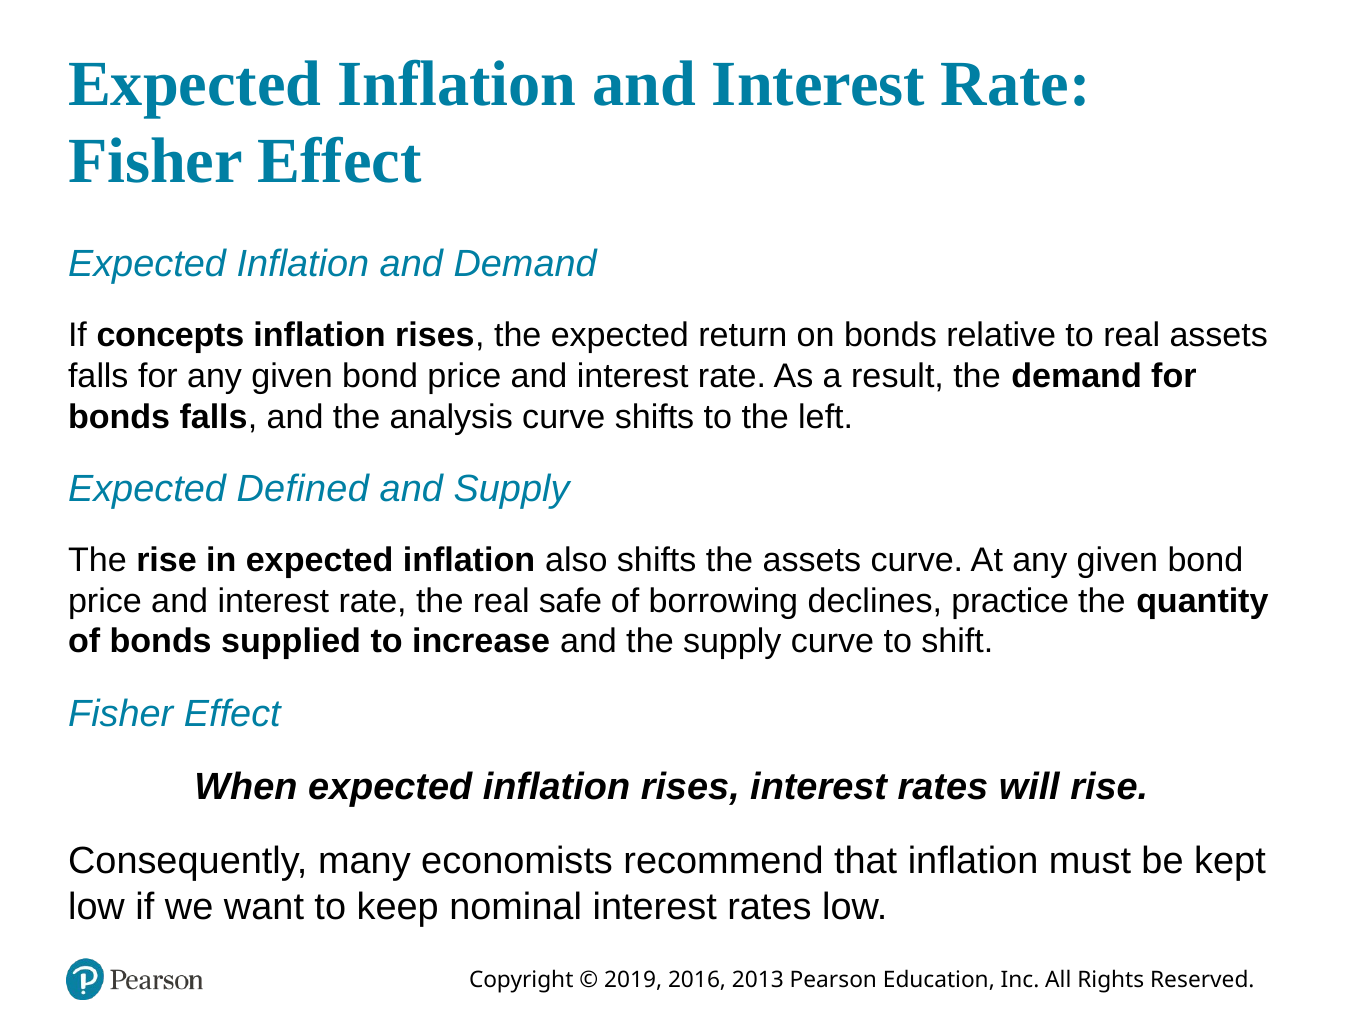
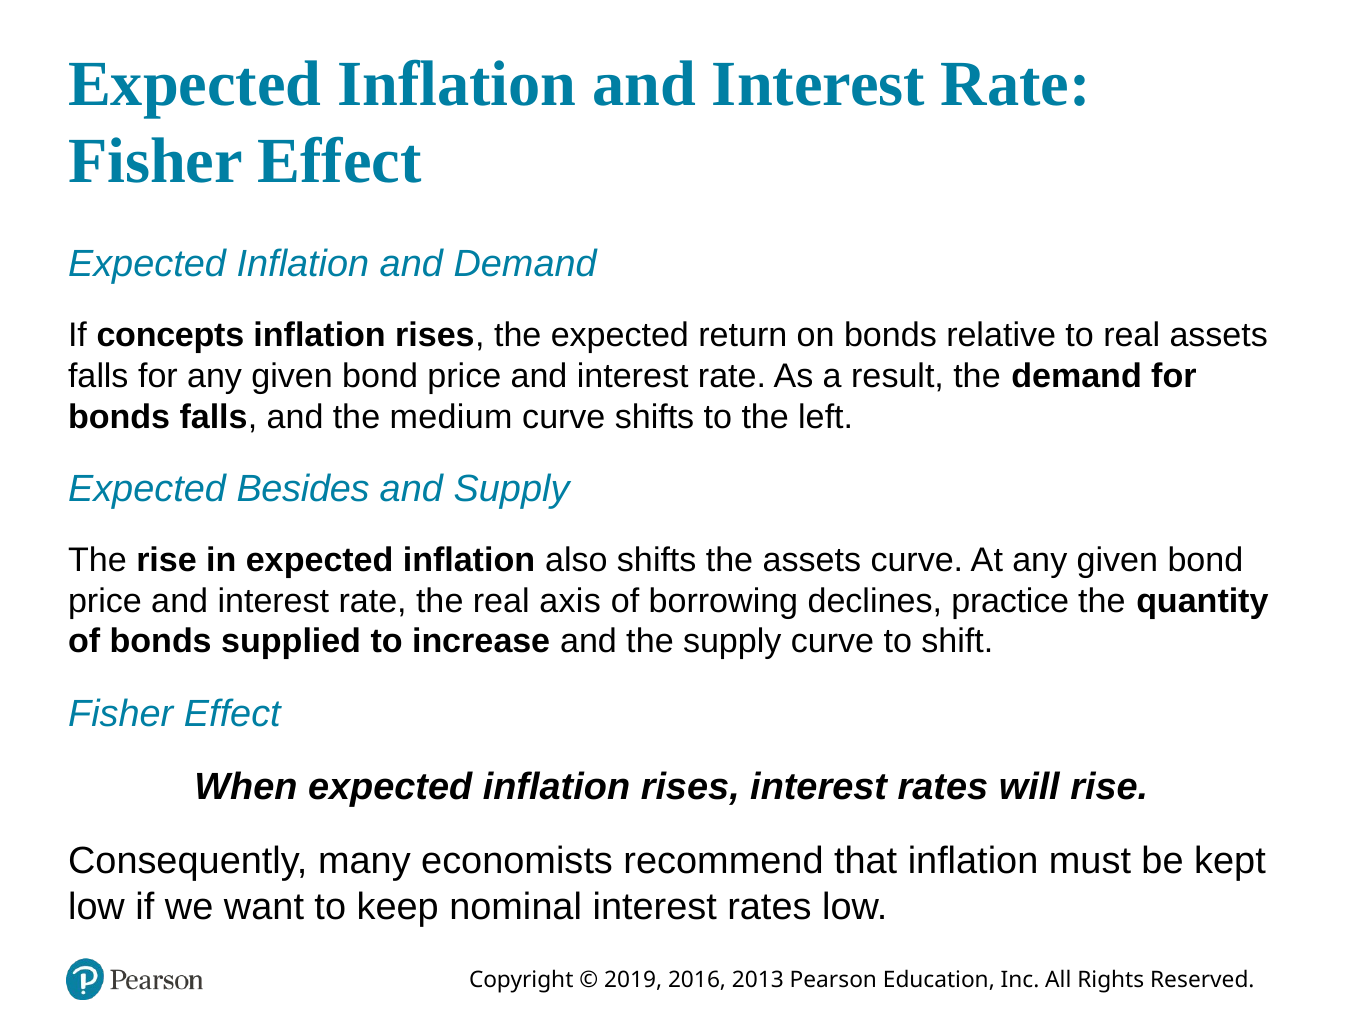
analysis: analysis -> medium
Defined: Defined -> Besides
safe: safe -> axis
